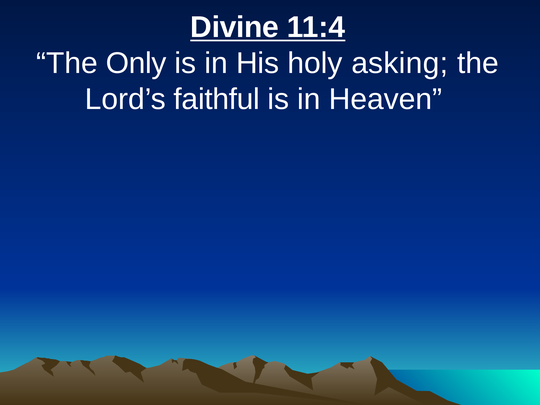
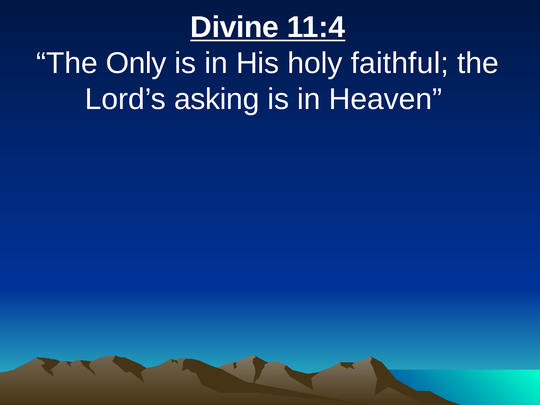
asking: asking -> faithful
faithful: faithful -> asking
